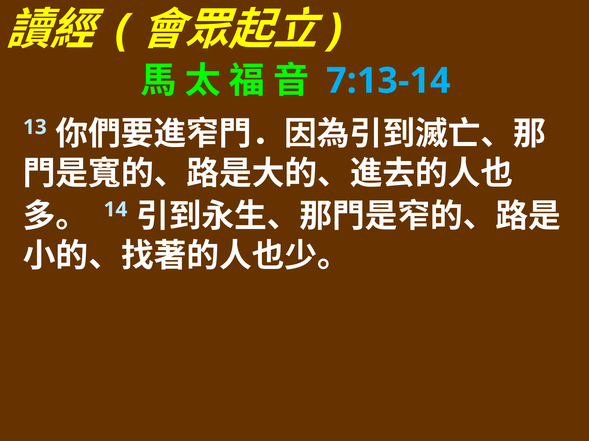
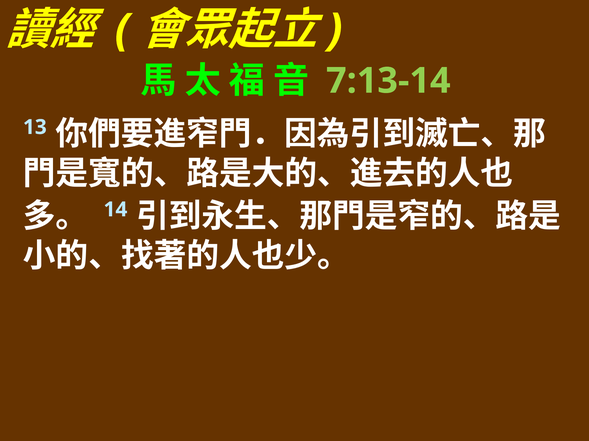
7:13-14 colour: light blue -> light green
